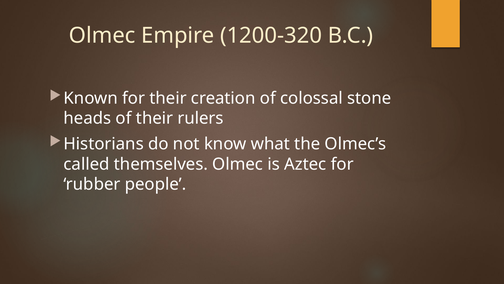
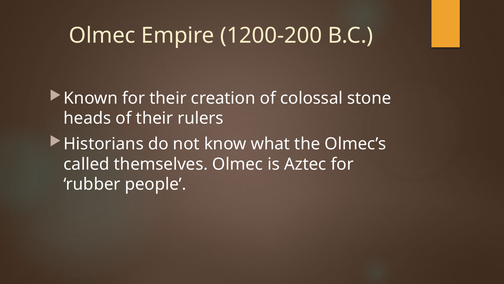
1200-320: 1200-320 -> 1200-200
